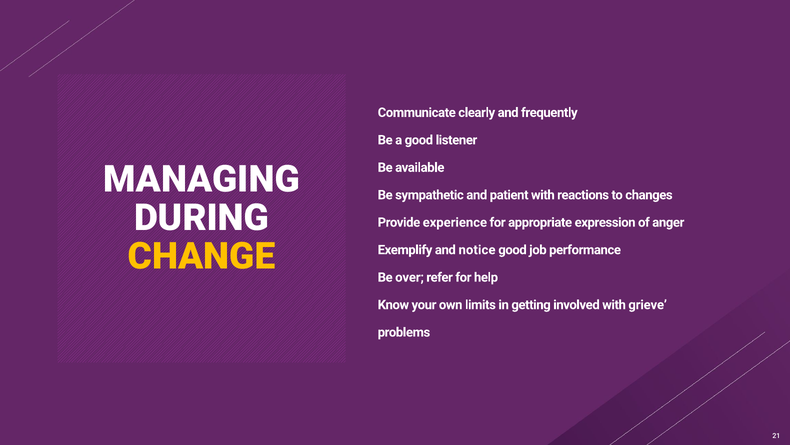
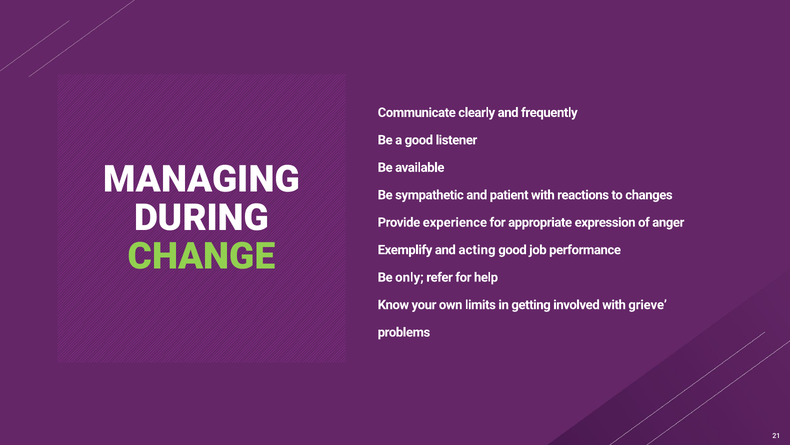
CHANGE colour: yellow -> light green
notice: notice -> acting
over: over -> only
